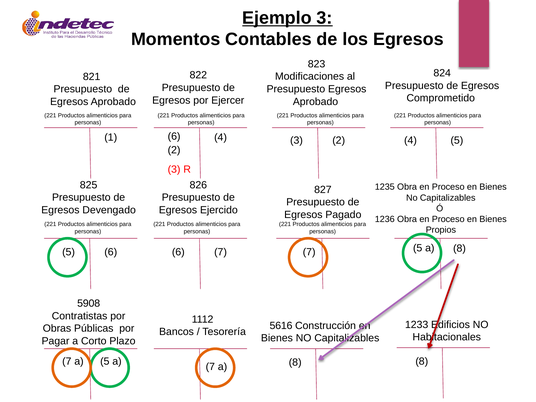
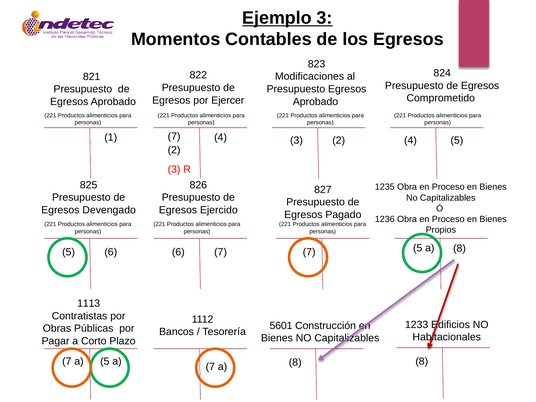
1 6: 6 -> 7
5908: 5908 -> 1113
5616: 5616 -> 5601
